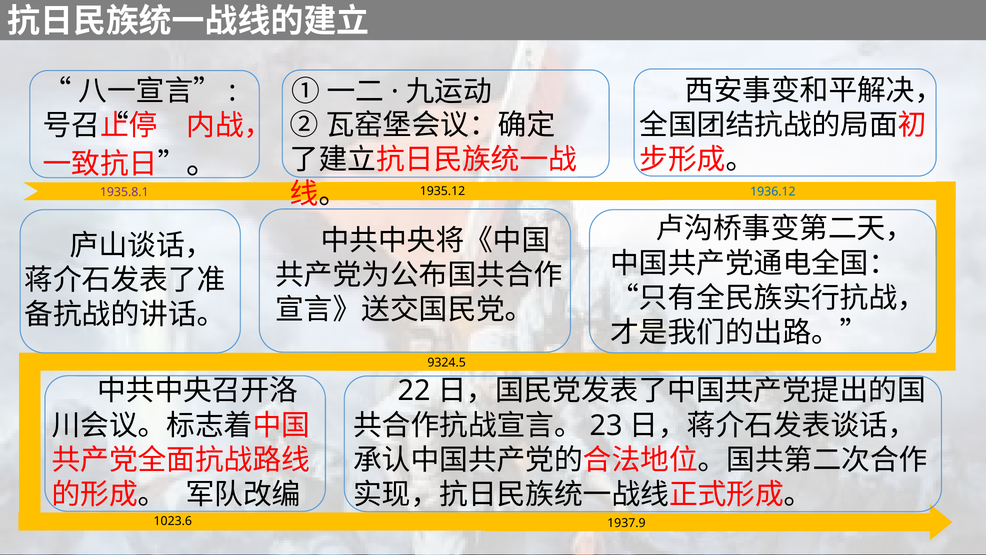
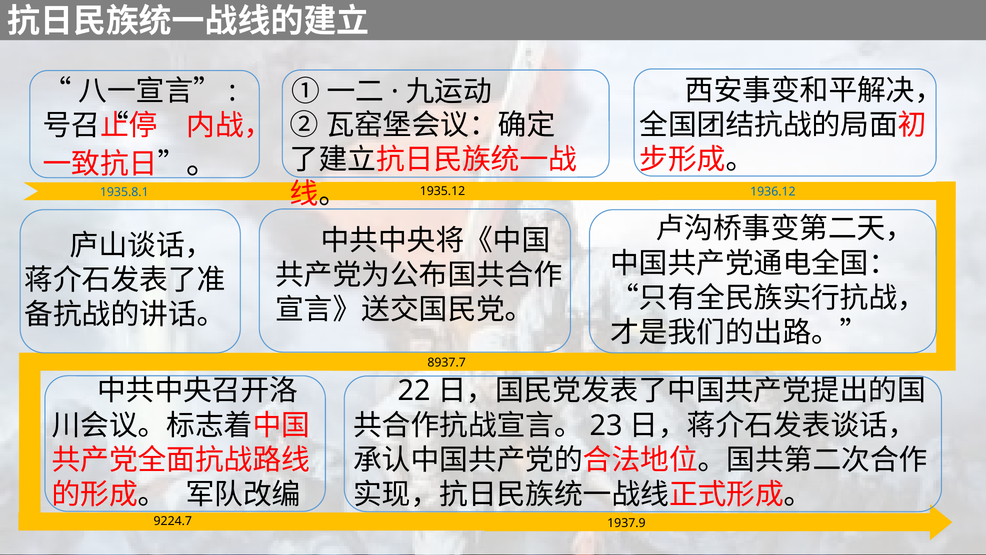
1935.8.1 colour: purple -> blue
9324.5: 9324.5 -> 8937.7
1023.6: 1023.6 -> 9224.7
